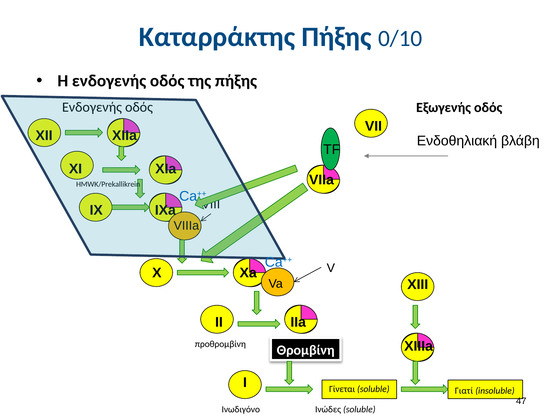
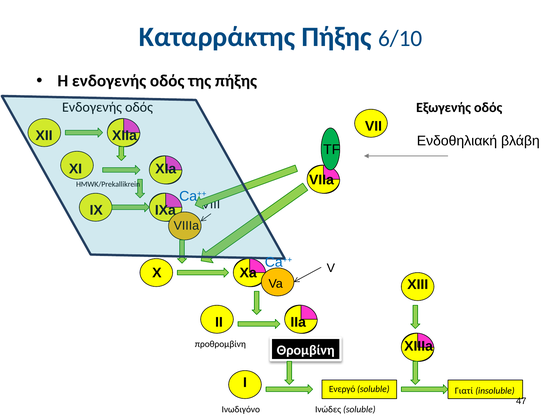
0/10: 0/10 -> 6/10
Γίνεται: Γίνεται -> Ενεργό
